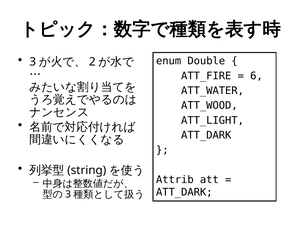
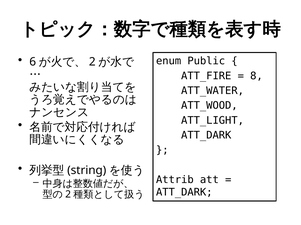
3 at (33, 62): 3 -> 6
Double: Double -> Public
6: 6 -> 8
3 at (68, 195): 3 -> 2
